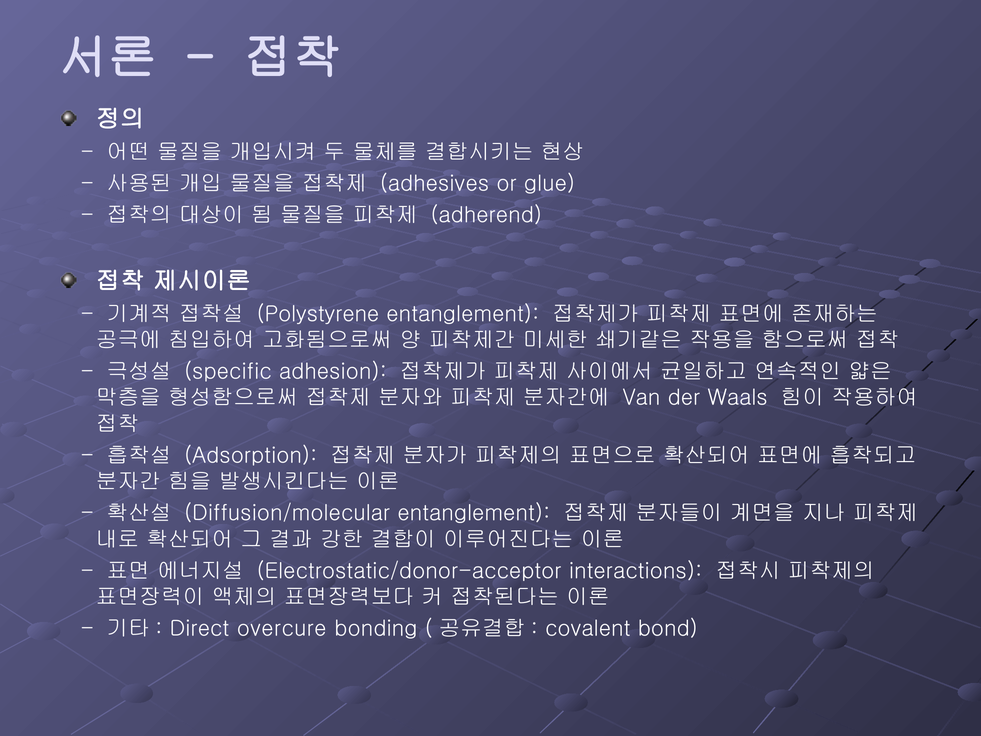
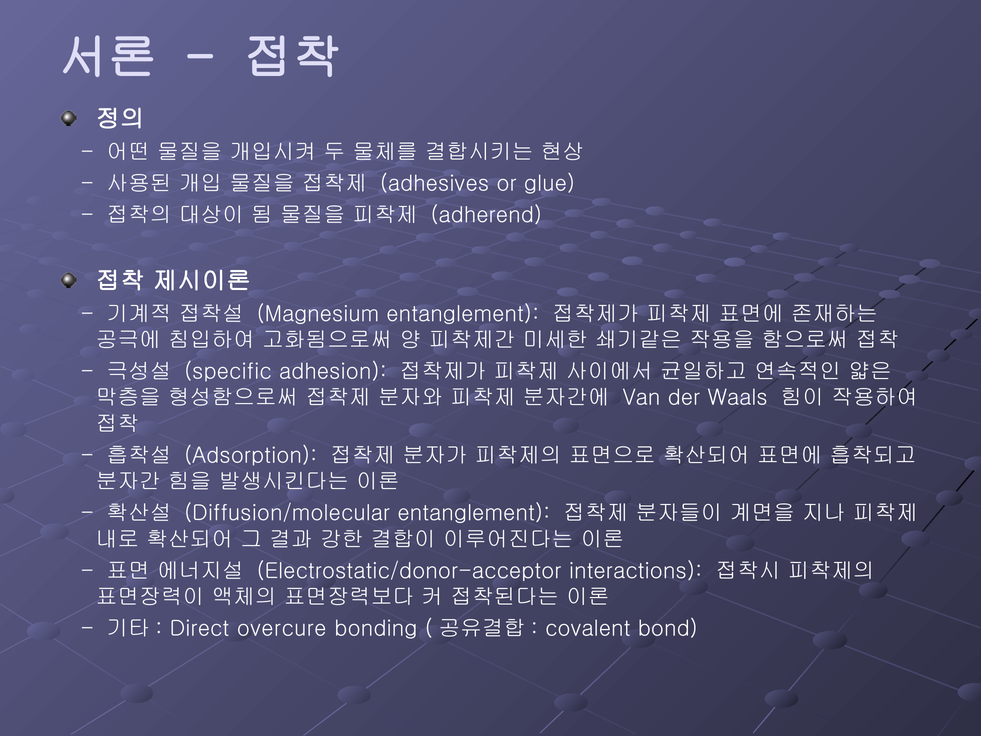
Polystyrene: Polystyrene -> Magnesium
